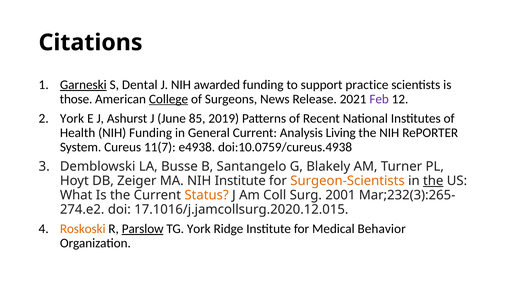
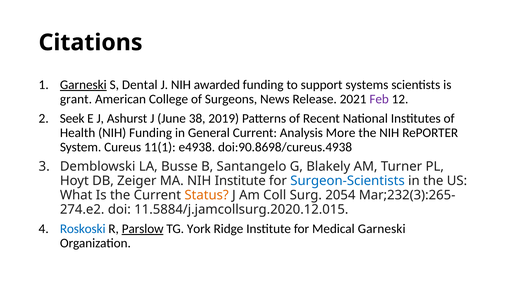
practice: practice -> systems
those: those -> grant
College underline: present -> none
York at (72, 118): York -> Seek
85: 85 -> 38
Living: Living -> More
11(7: 11(7 -> 11(1
doi:10.0759/cureus.4938: doi:10.0759/cureus.4938 -> doi:90.8698/cureus.4938
Surgeon-Scientists colour: orange -> blue
the at (433, 181) underline: present -> none
2001: 2001 -> 2054
17.1016/j.jamcollsurg.2020.12.015: 17.1016/j.jamcollsurg.2020.12.015 -> 11.5884/j.jamcollsurg.2020.12.015
Roskoski colour: orange -> blue
Medical Behavior: Behavior -> Garneski
